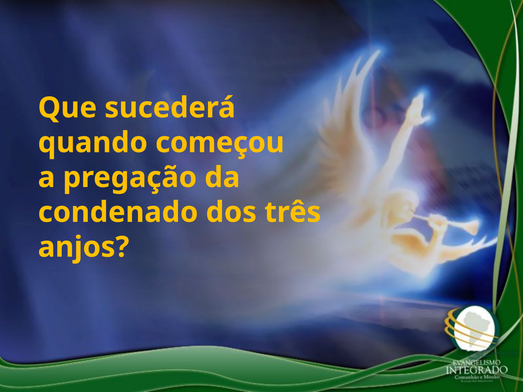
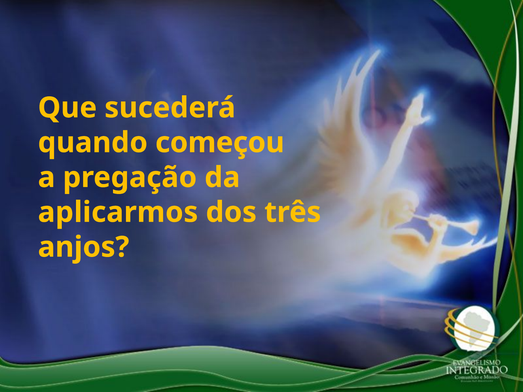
condenado: condenado -> aplicarmos
